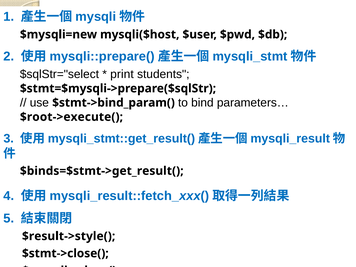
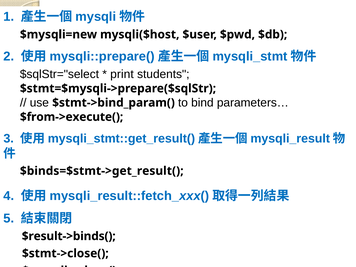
$root->execute(: $root->execute( -> $from->execute(
$result->style(: $result->style( -> $result->binds(
